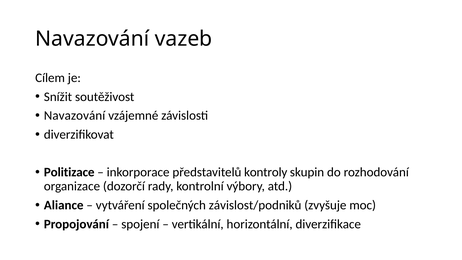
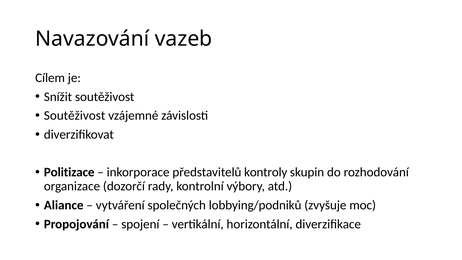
Navazování at (75, 116): Navazování -> Soutěživost
závislost/podniků: závislost/podniků -> lobbying/podniků
